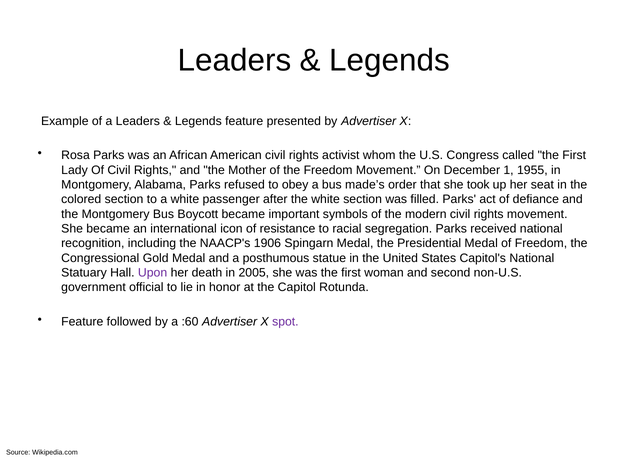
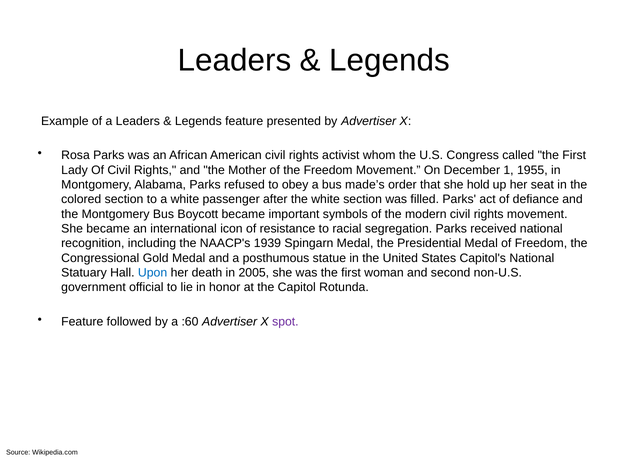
took: took -> hold
1906: 1906 -> 1939
Upon colour: purple -> blue
